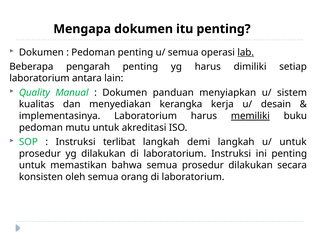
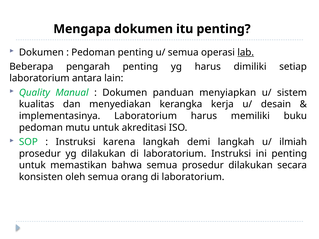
memiliki underline: present -> none
terlibat: terlibat -> karena
u/ untuk: untuk -> ilmiah
